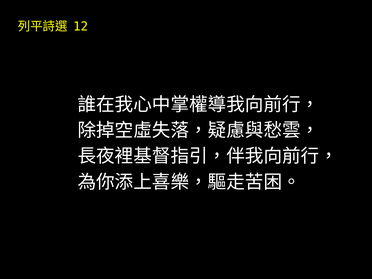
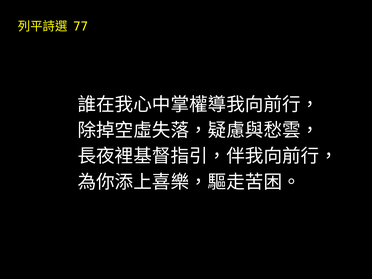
12: 12 -> 77
